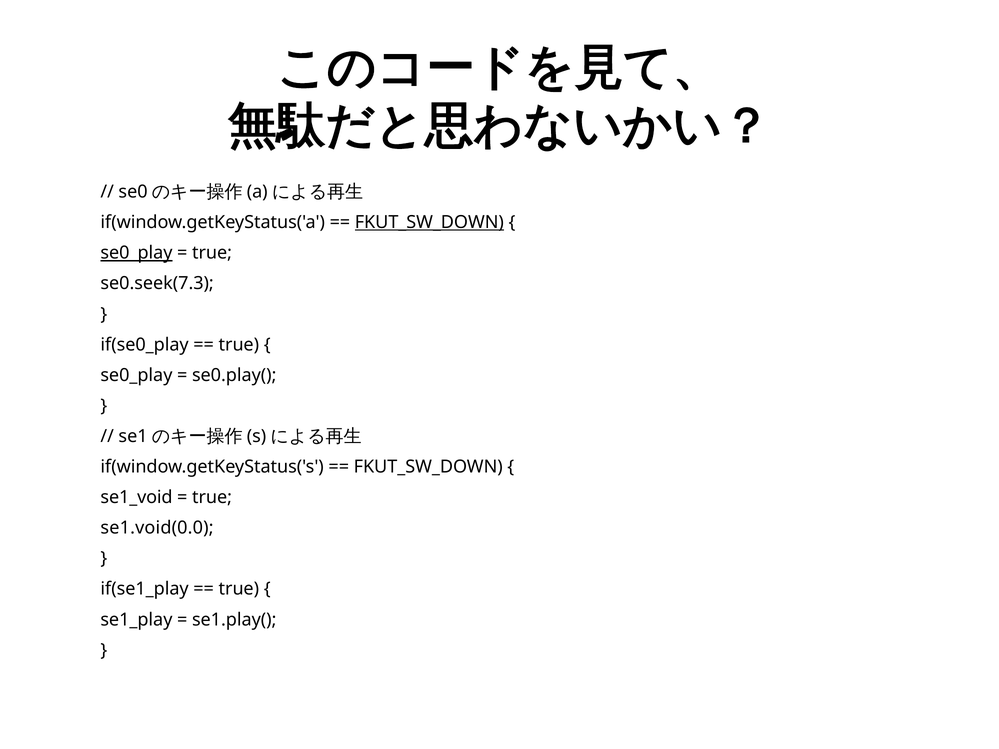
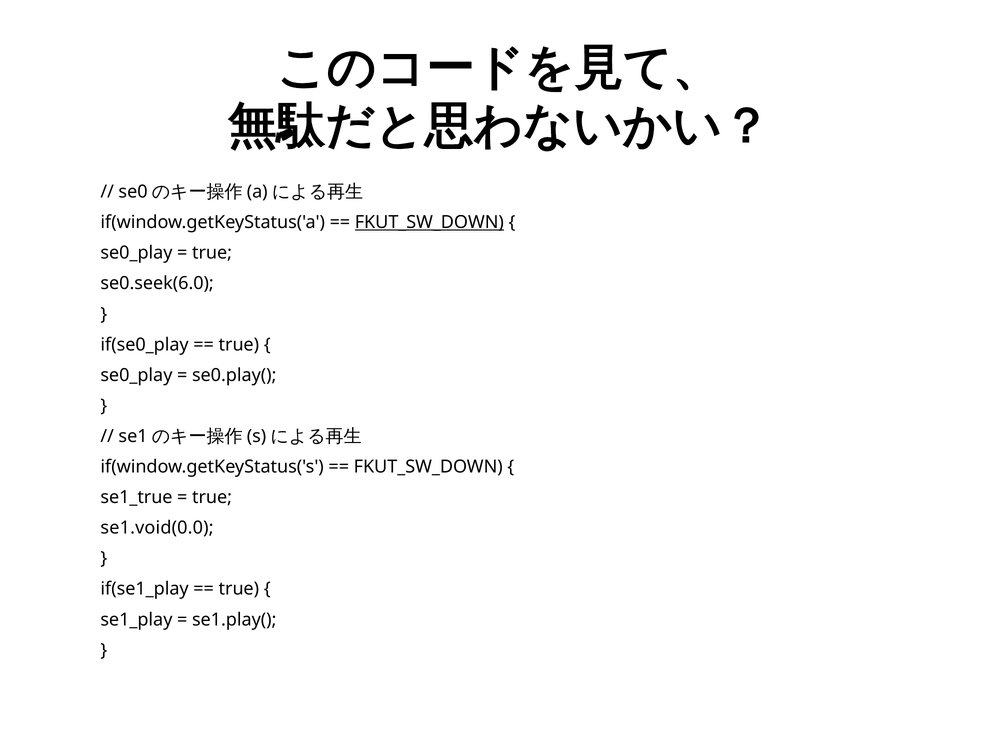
se0_play at (136, 253) underline: present -> none
se0.seek(7.3: se0.seek(7.3 -> se0.seek(6.0
se1_void: se1_void -> se1_true
